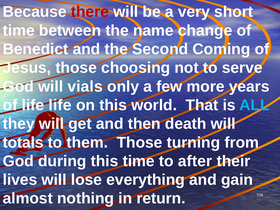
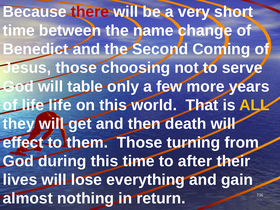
vials: vials -> table
ALL colour: light blue -> yellow
totals: totals -> effect
